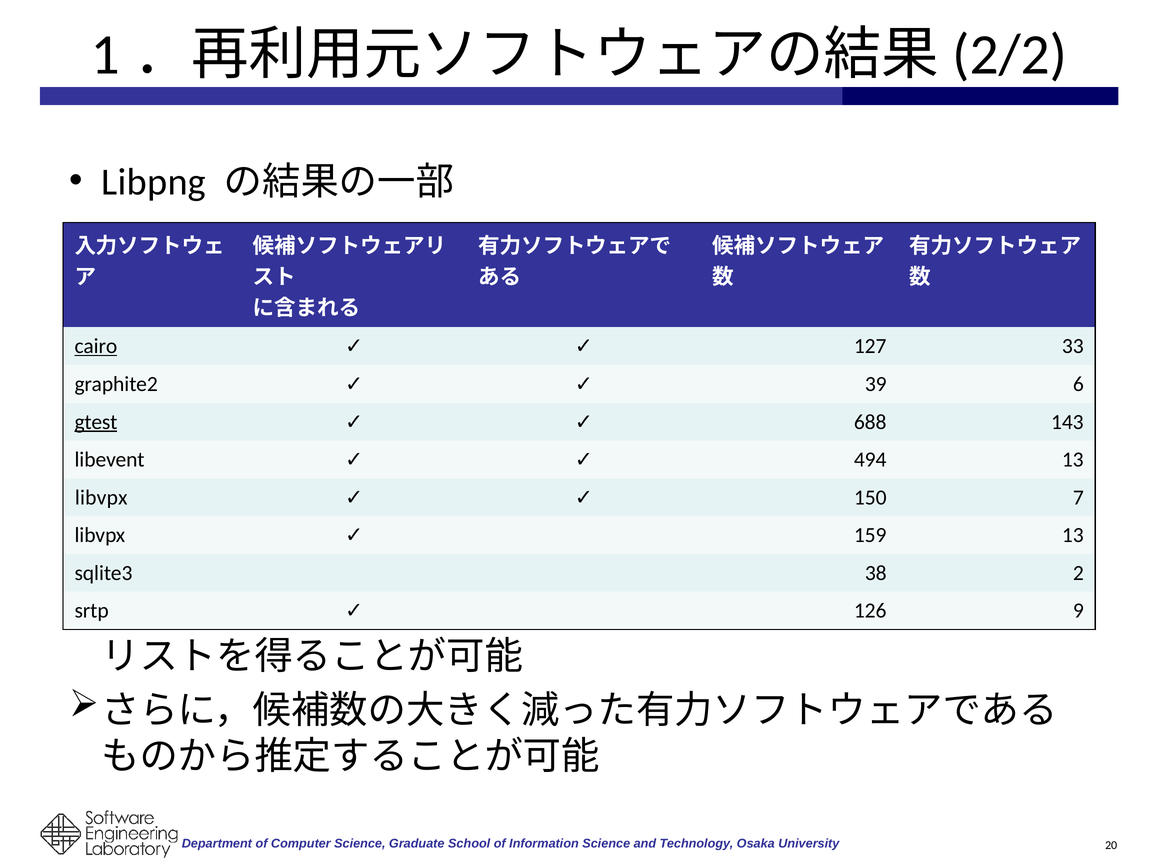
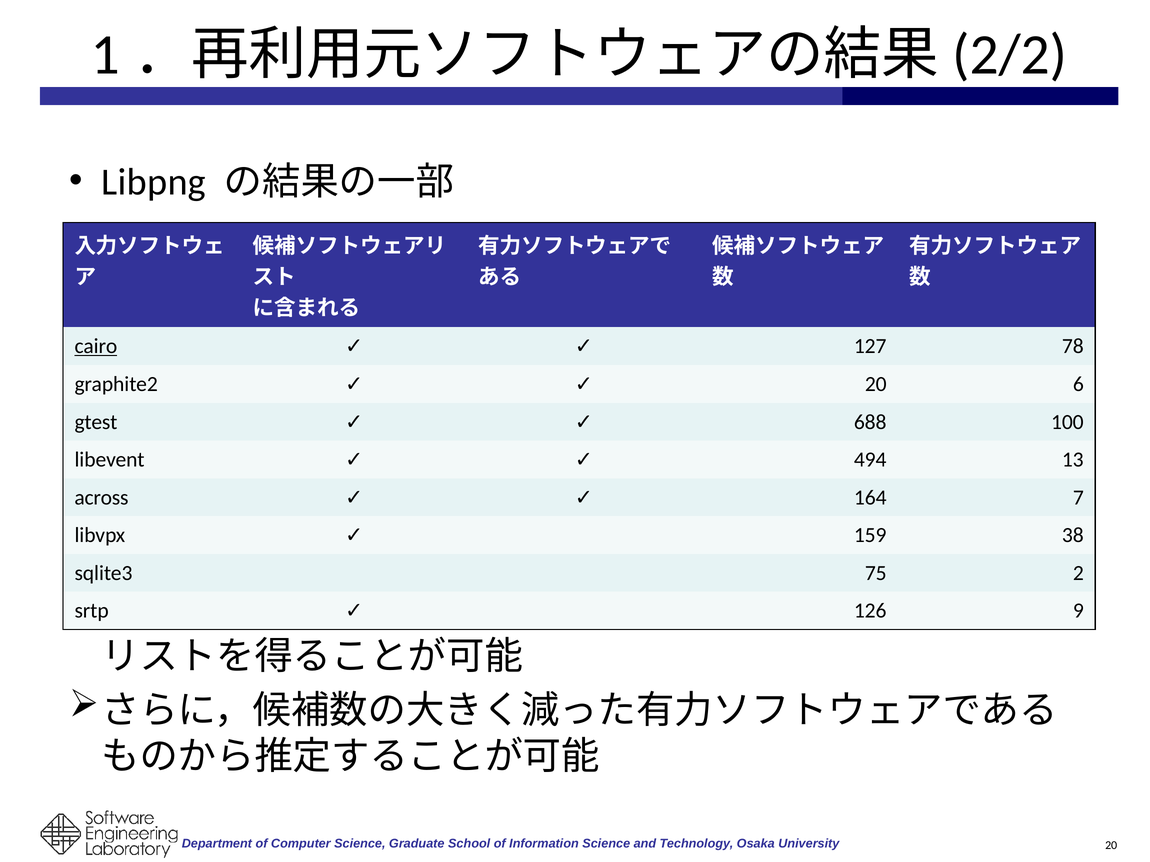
33: 33 -> 78
39 at (876, 384): 39 -> 20
gtest underline: present -> none
143: 143 -> 100
libvpx at (101, 498): libvpx -> across
150: 150 -> 164
159 13: 13 -> 38
38: 38 -> 75
